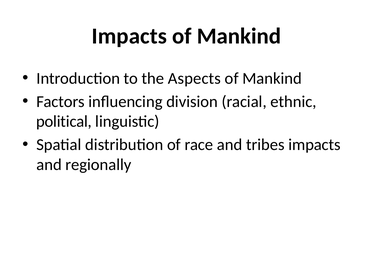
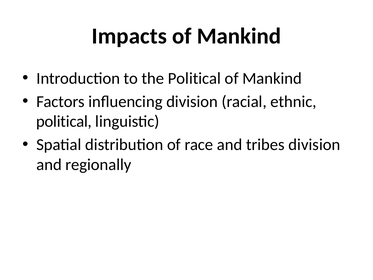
the Aspects: Aspects -> Political
tribes impacts: impacts -> division
